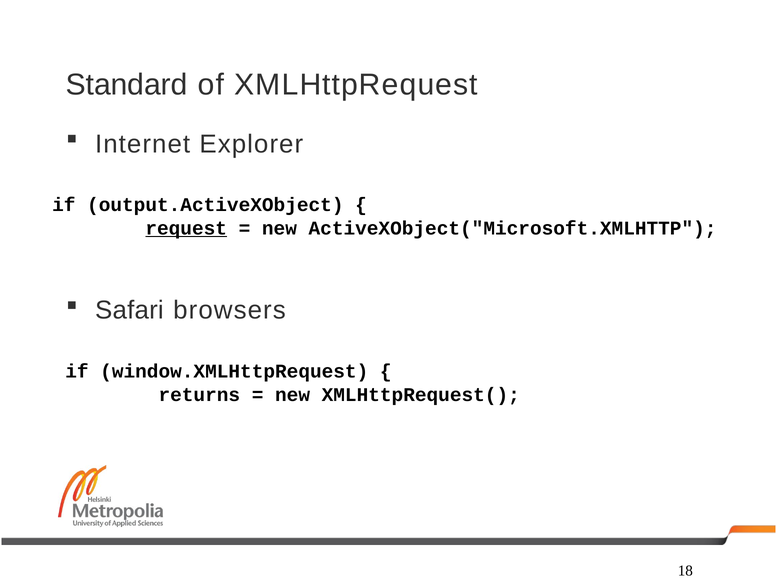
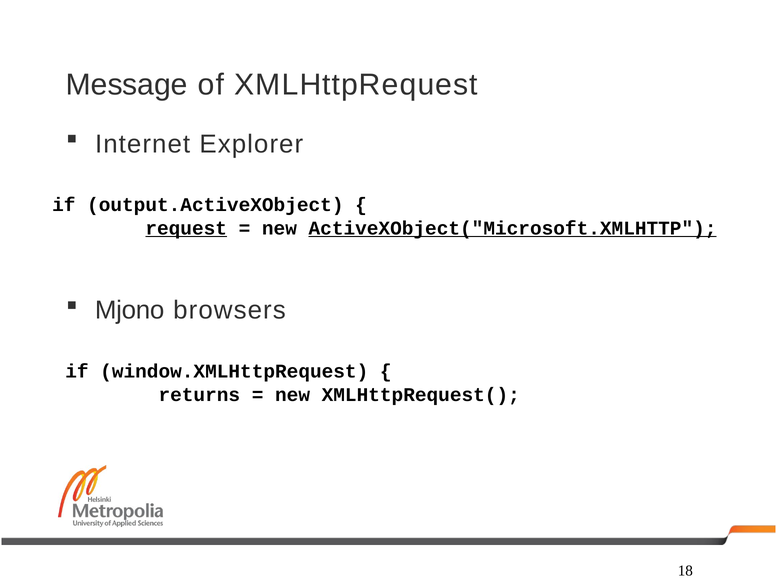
Standard: Standard -> Message
ActiveXObject("Microsoft.XMLHTTP underline: none -> present
Safari: Safari -> Mjono
